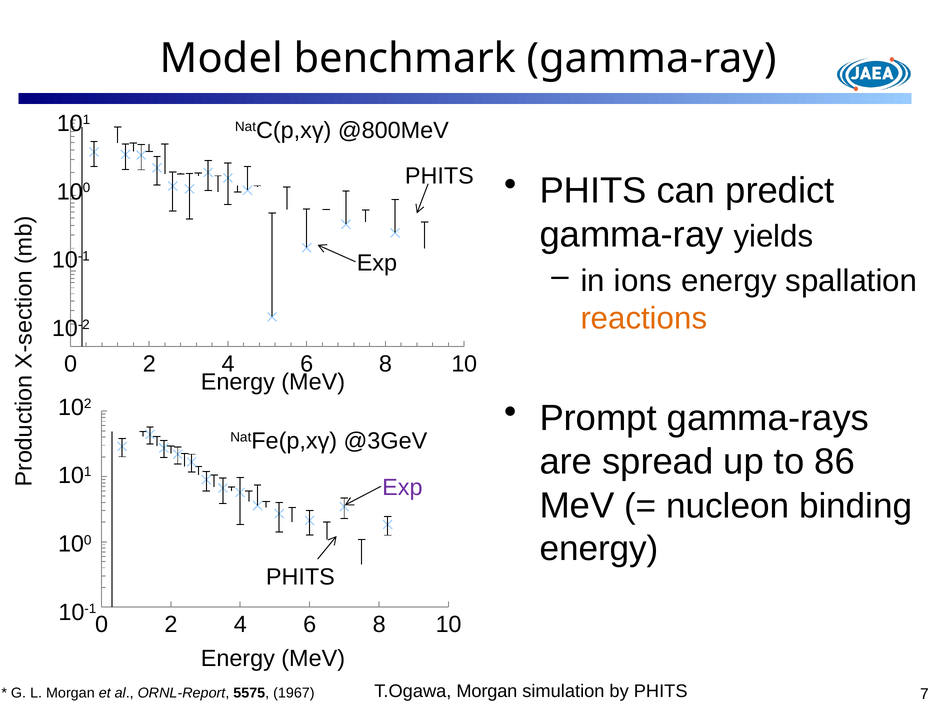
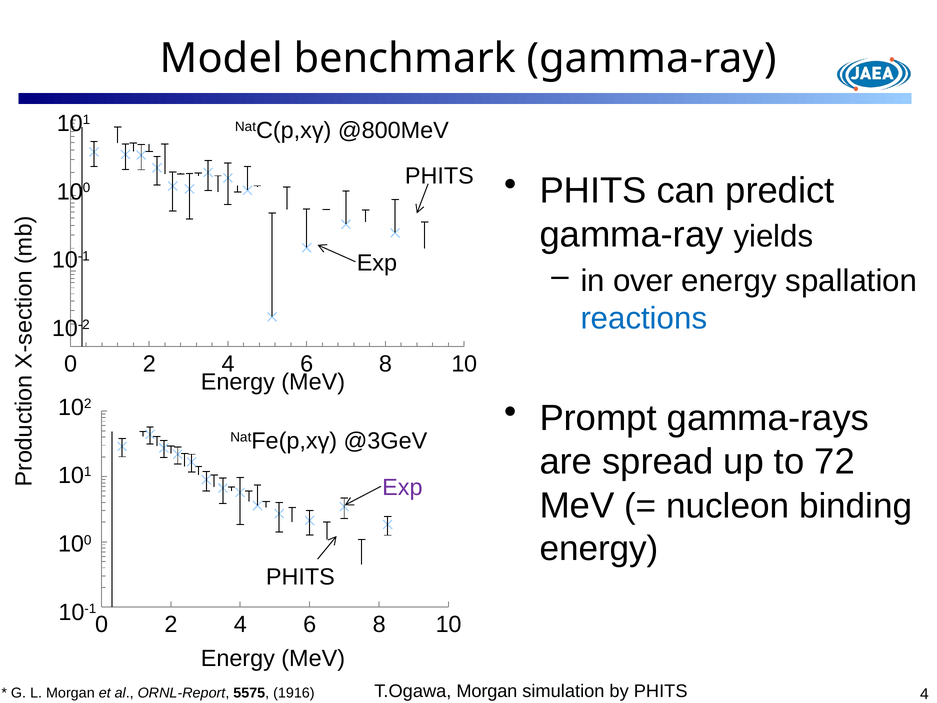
ions: ions -> over
reactions colour: orange -> blue
86: 86 -> 72
PHITS 7: 7 -> 4
1967: 1967 -> 1916
